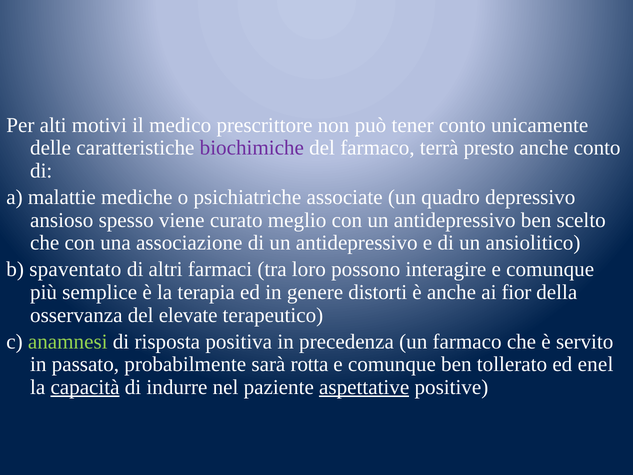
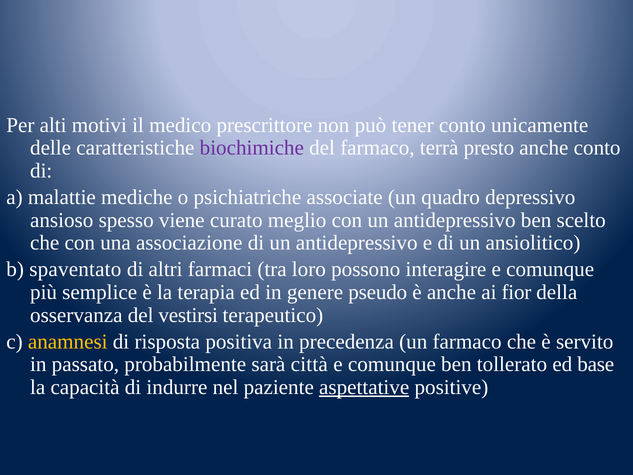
distorti: distorti -> pseudo
elevate: elevate -> vestirsi
anamnesi colour: light green -> yellow
rotta: rotta -> città
enel: enel -> base
capacità underline: present -> none
